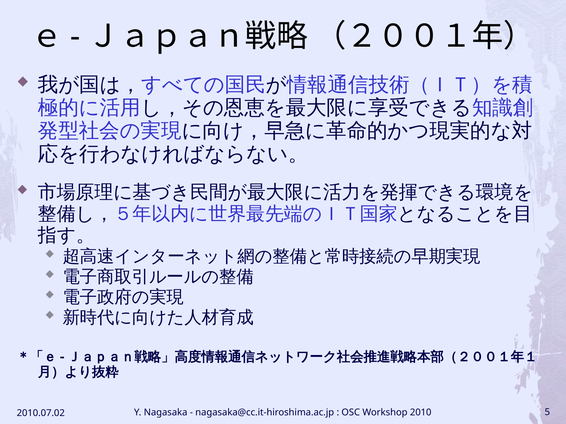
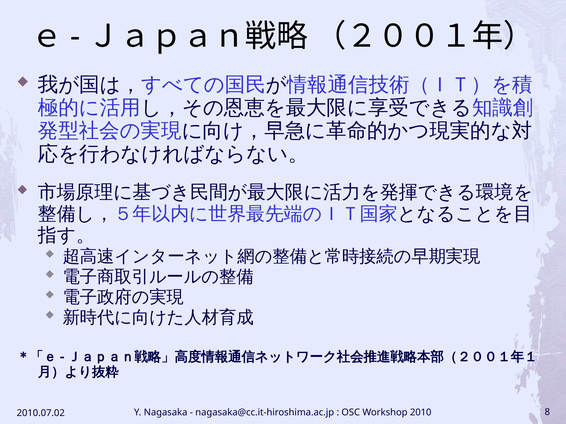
5: 5 -> 8
